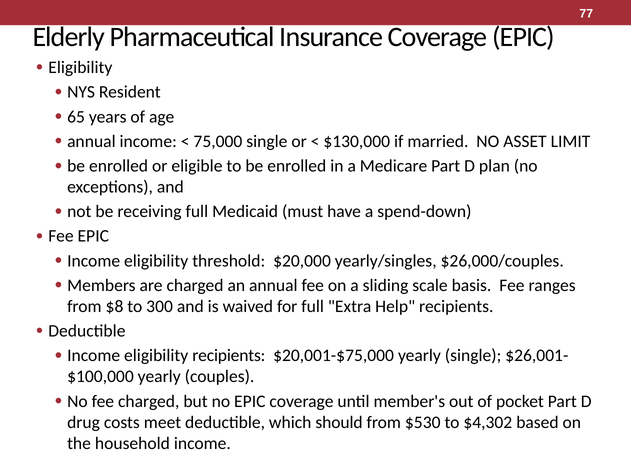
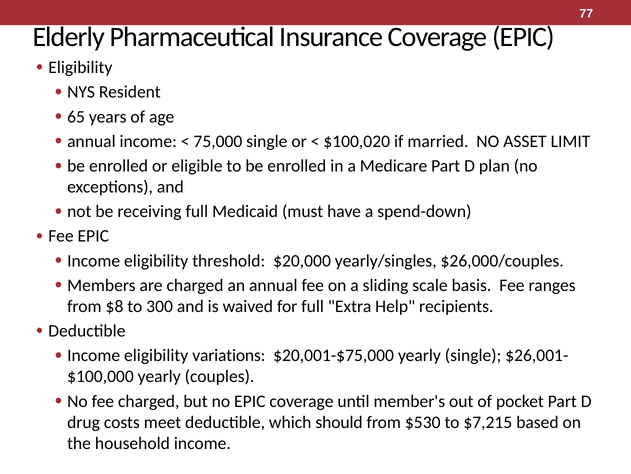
$130,000: $130,000 -> $100,020
eligibility recipients: recipients -> variations
$4,302: $4,302 -> $7,215
